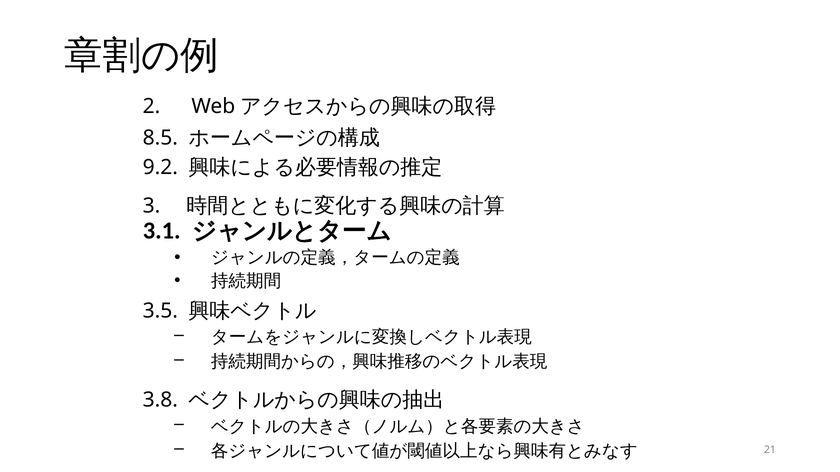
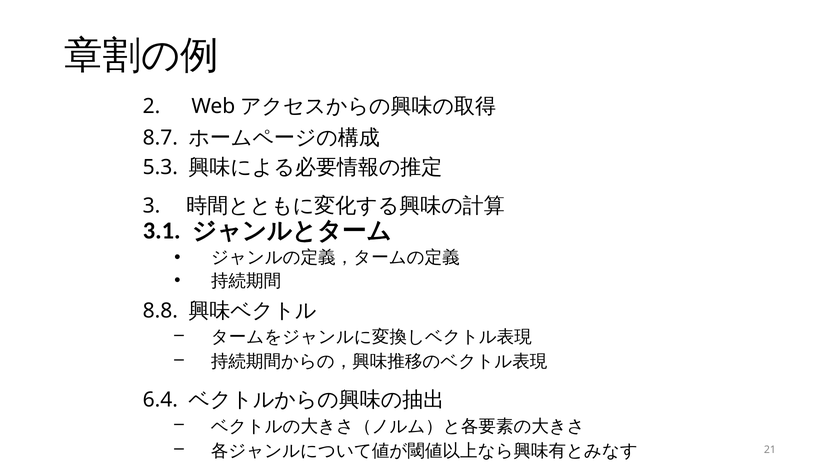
8.5: 8.5 -> 8.7
9.2: 9.2 -> 5.3
3.5: 3.5 -> 8.8
3.8: 3.8 -> 6.4
